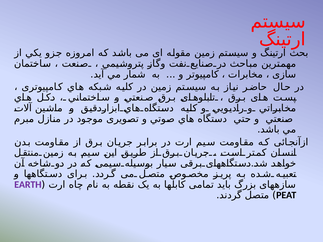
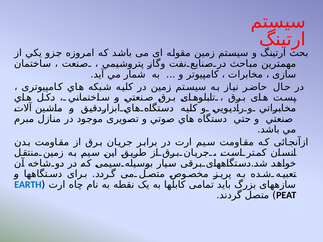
EARTH colour: purple -> blue
